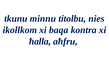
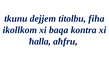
minnu: minnu -> dejjem
nies: nies -> fiha
